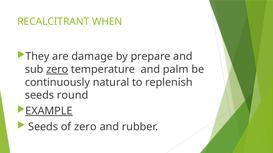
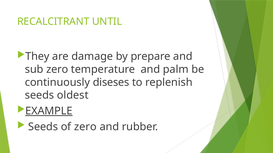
WHEN: WHEN -> UNTIL
zero at (57, 70) underline: present -> none
natural: natural -> diseses
round: round -> oldest
